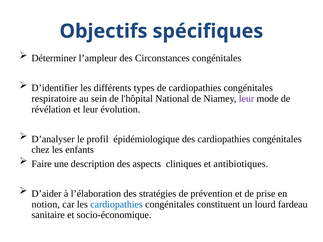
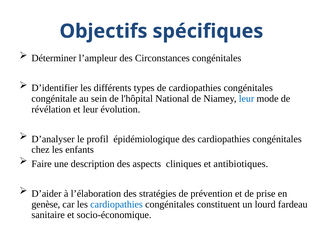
respiratoire: respiratoire -> congénitale
leur at (247, 99) colour: purple -> blue
notion: notion -> genèse
